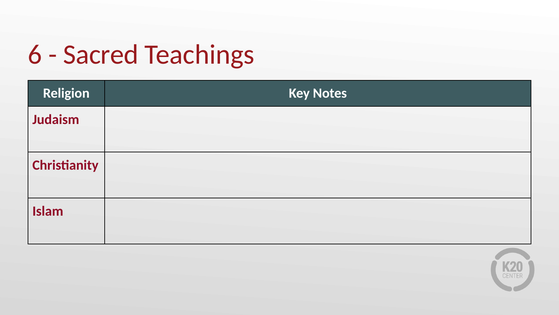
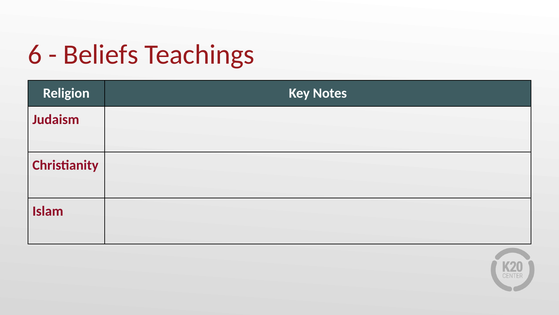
Sacred: Sacred -> Beliefs
